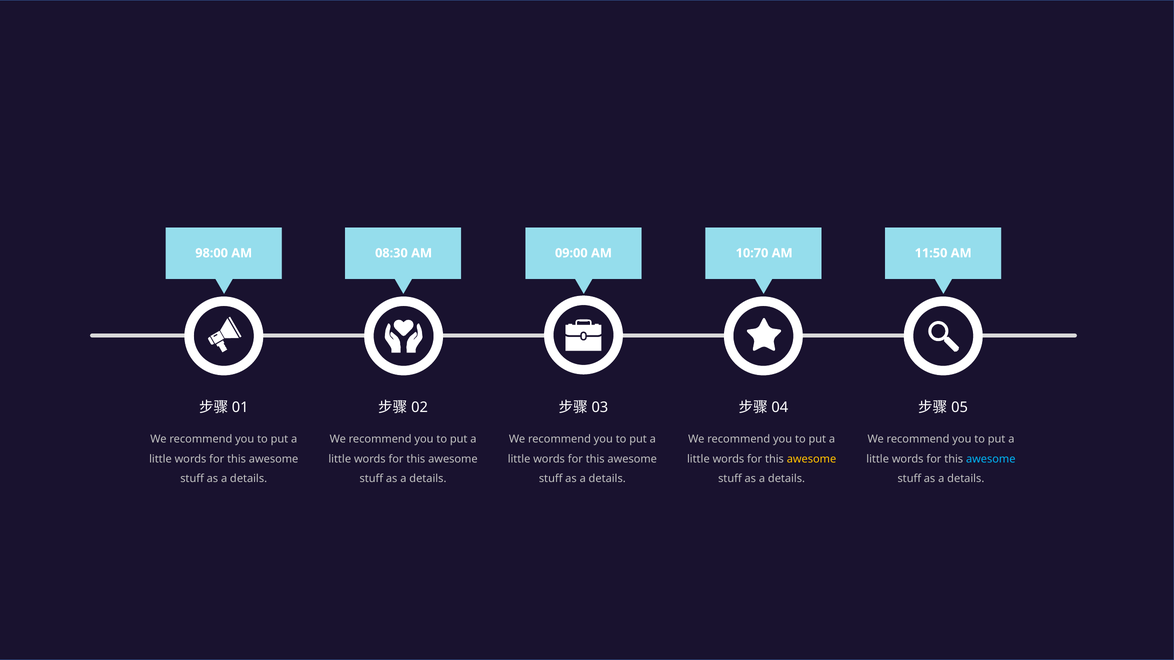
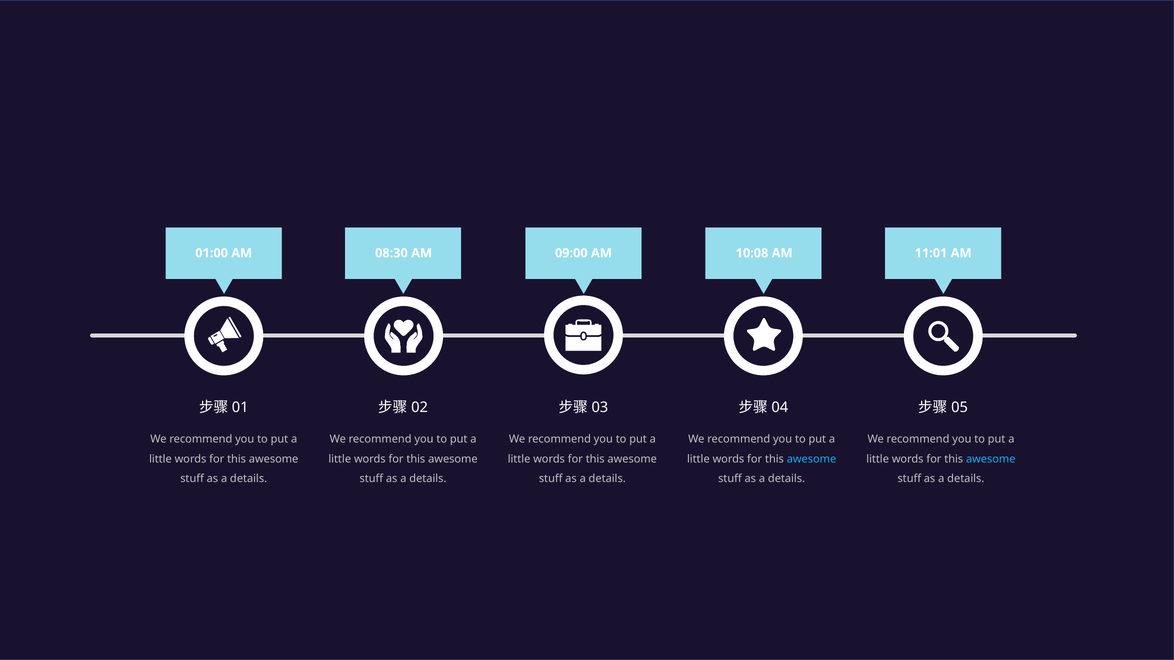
98:00: 98:00 -> 01:00
10:70: 10:70 -> 10:08
11:50: 11:50 -> 11:01
awesome at (811, 459) colour: yellow -> light blue
